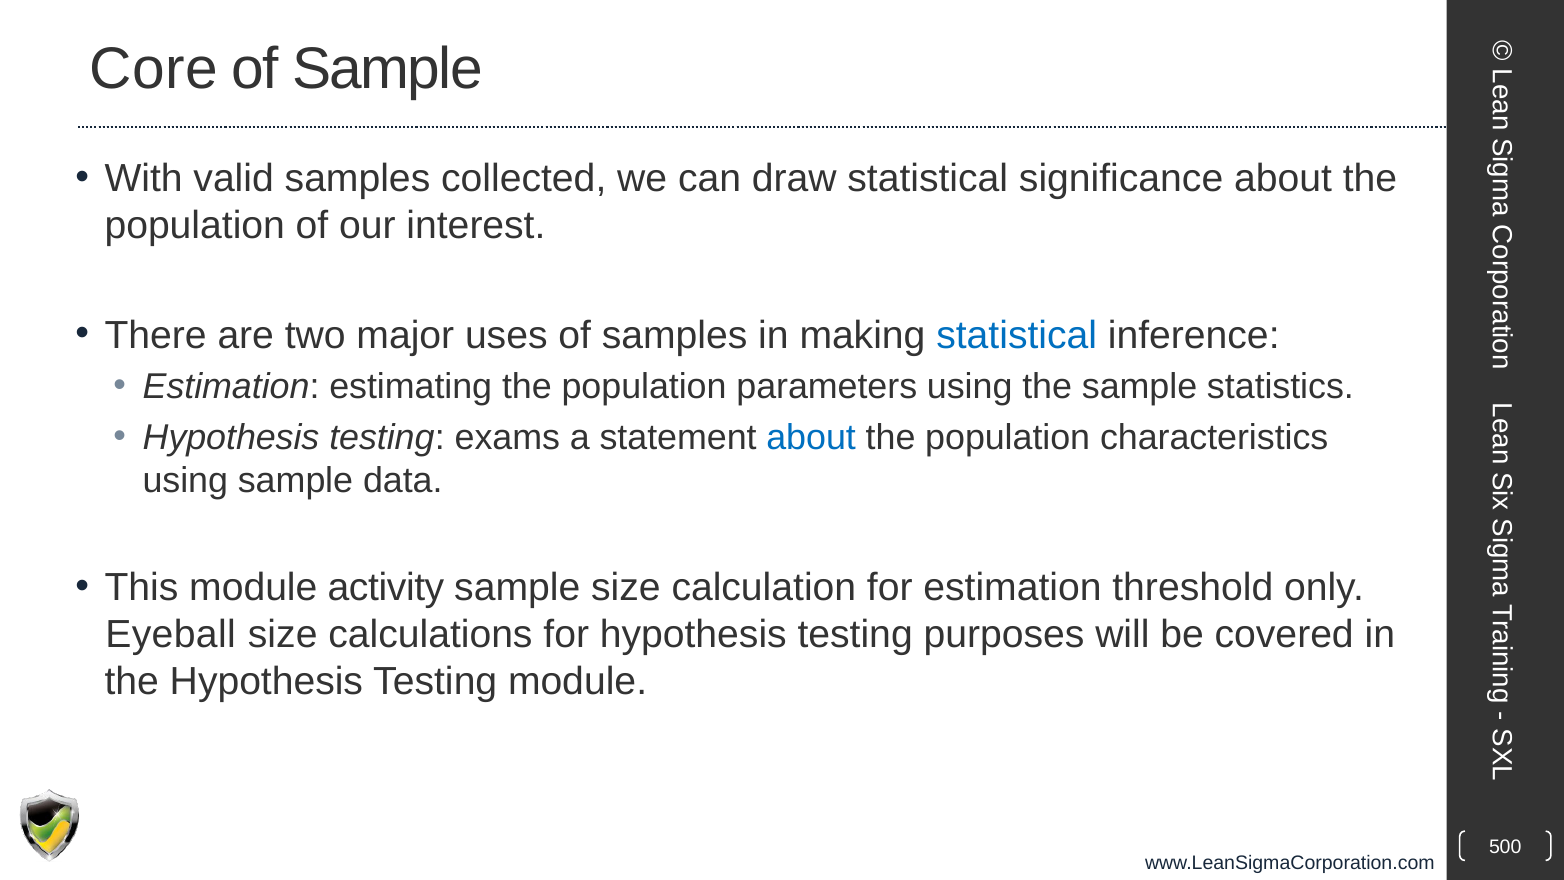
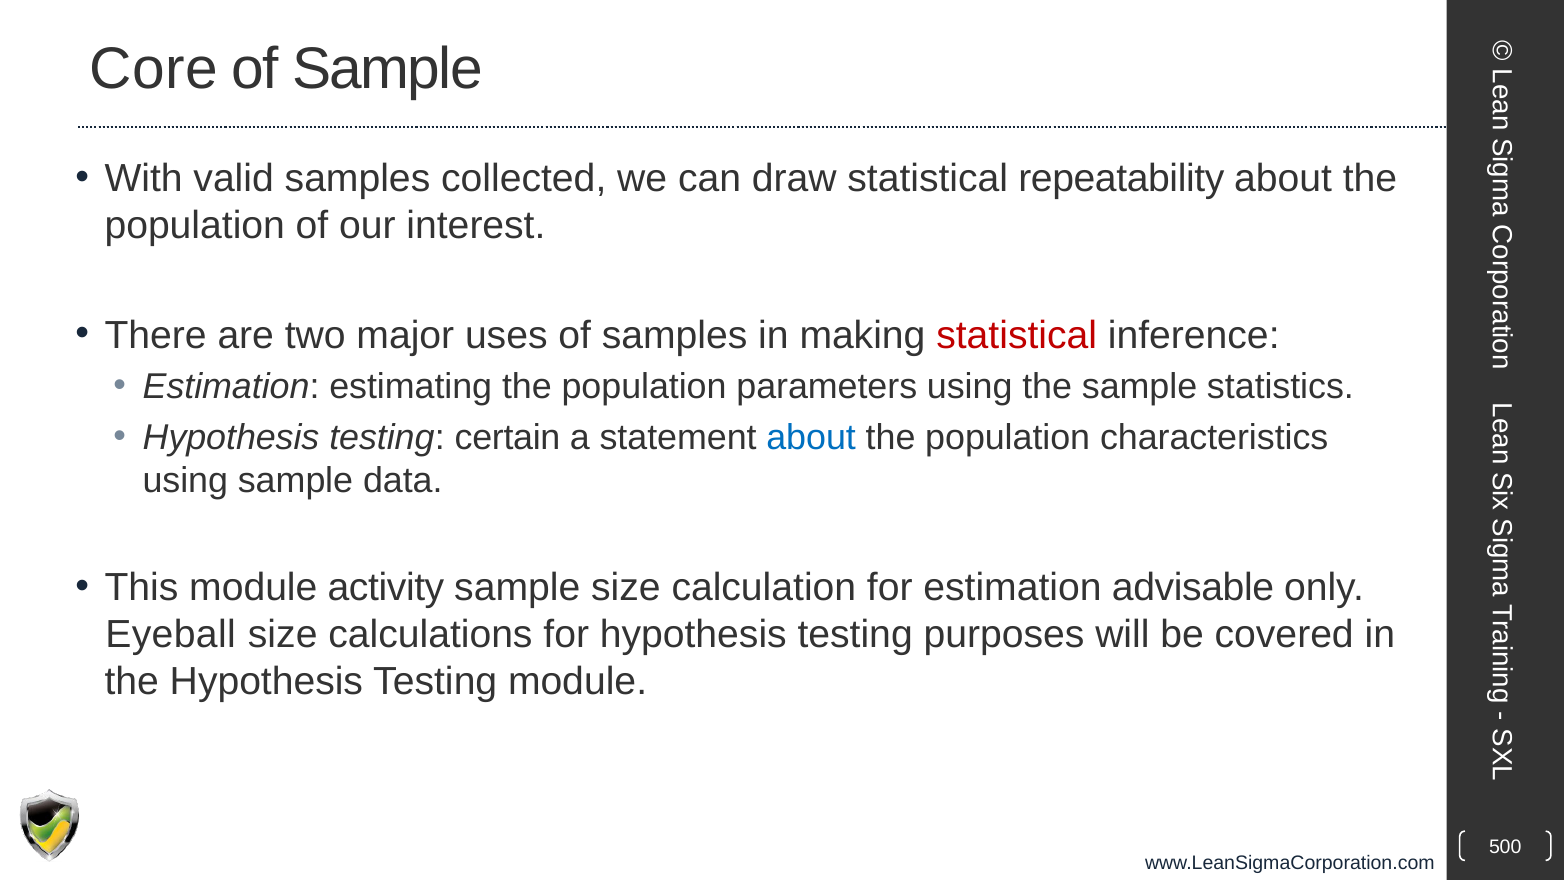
significance: significance -> repeatability
statistical at (1017, 335) colour: blue -> red
exams: exams -> certain
threshold: threshold -> advisable
